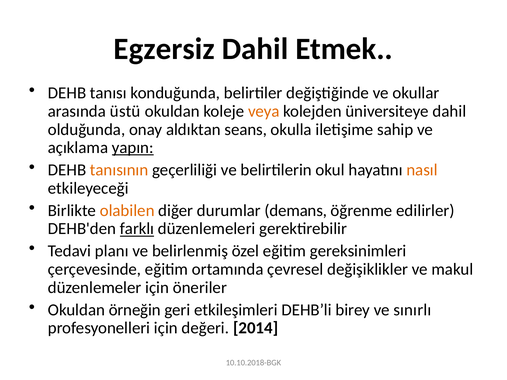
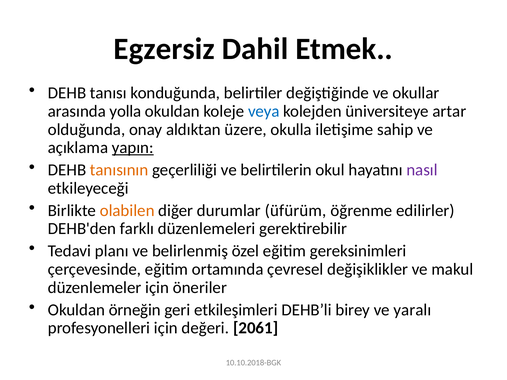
üstü: üstü -> yolla
veya colour: orange -> blue
üniversiteye dahil: dahil -> artar
seans: seans -> üzere
nasıl colour: orange -> purple
demans: demans -> üfürüm
farklı underline: present -> none
sınırlı: sınırlı -> yaralı
2014: 2014 -> 2061
